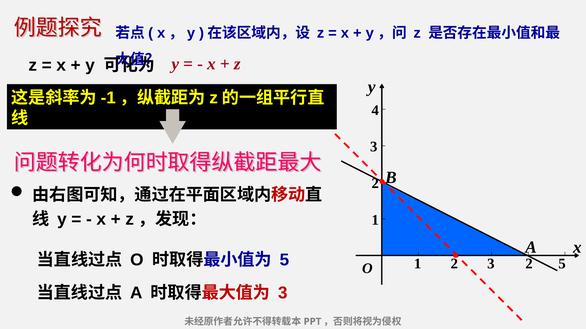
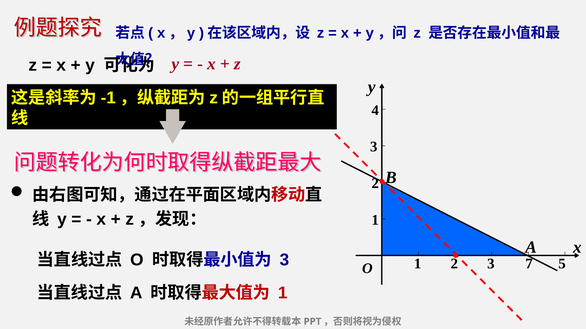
5 at (284, 260): 5 -> 3
2 at (529, 264): 2 -> 7
3 at (283, 293): 3 -> 1
